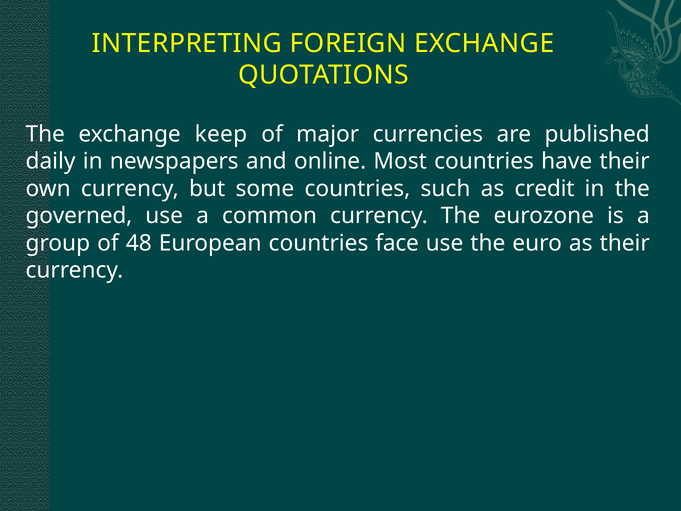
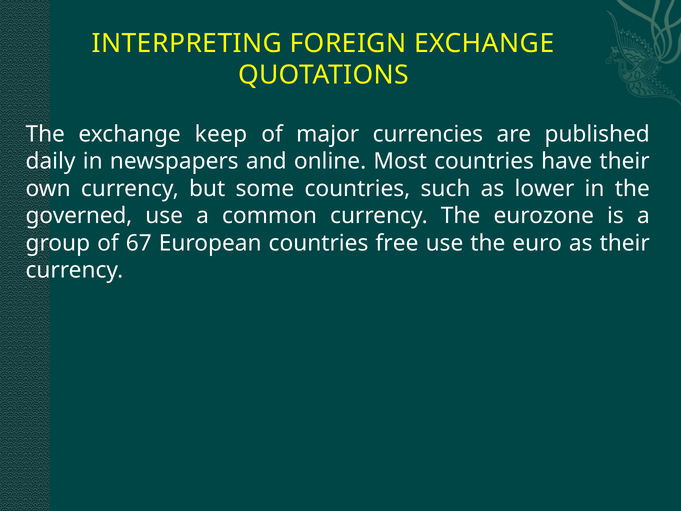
credit: credit -> lower
48: 48 -> 67
face: face -> free
